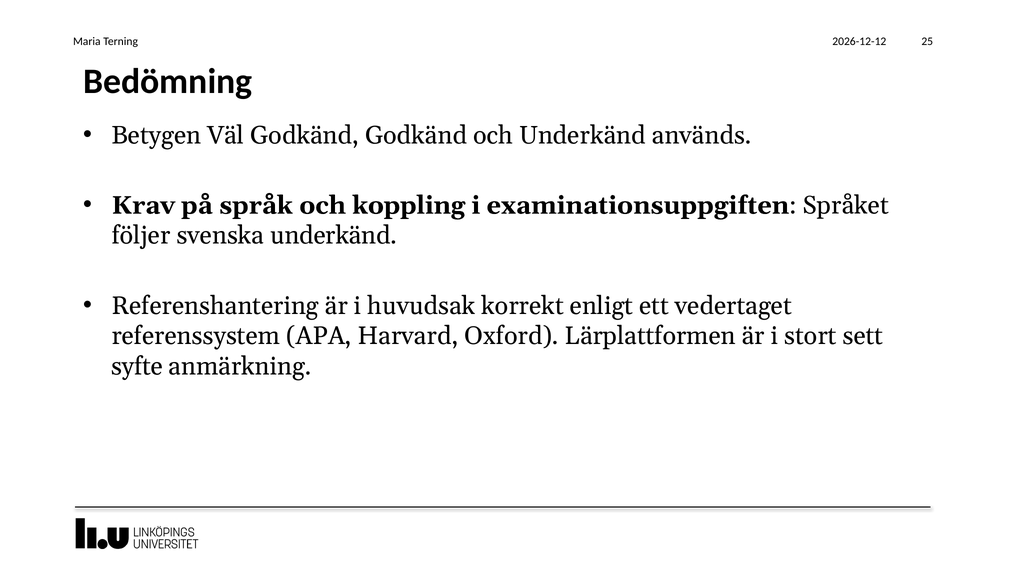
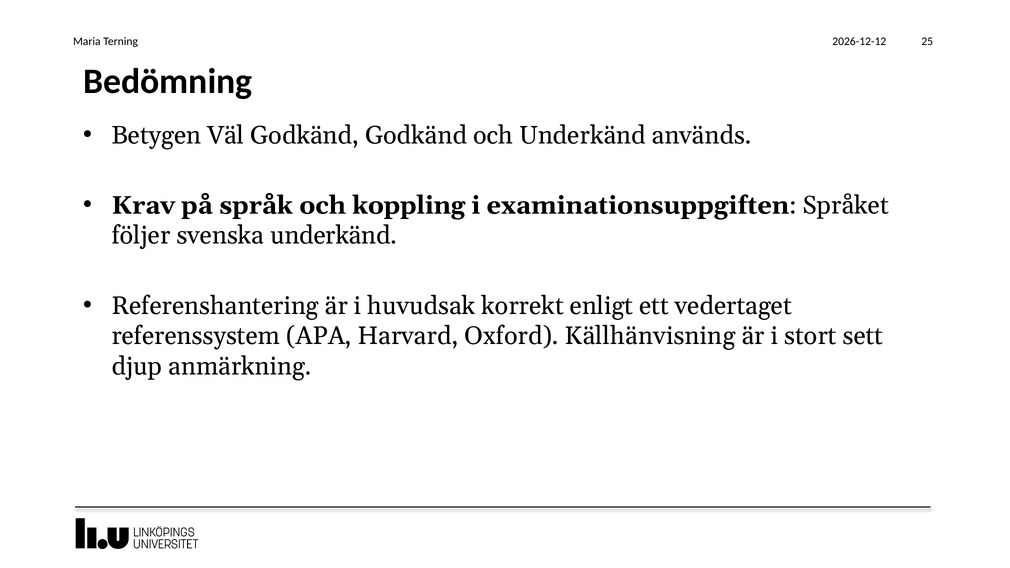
Lärplattformen: Lärplattformen -> Källhänvisning
syfte: syfte -> djup
